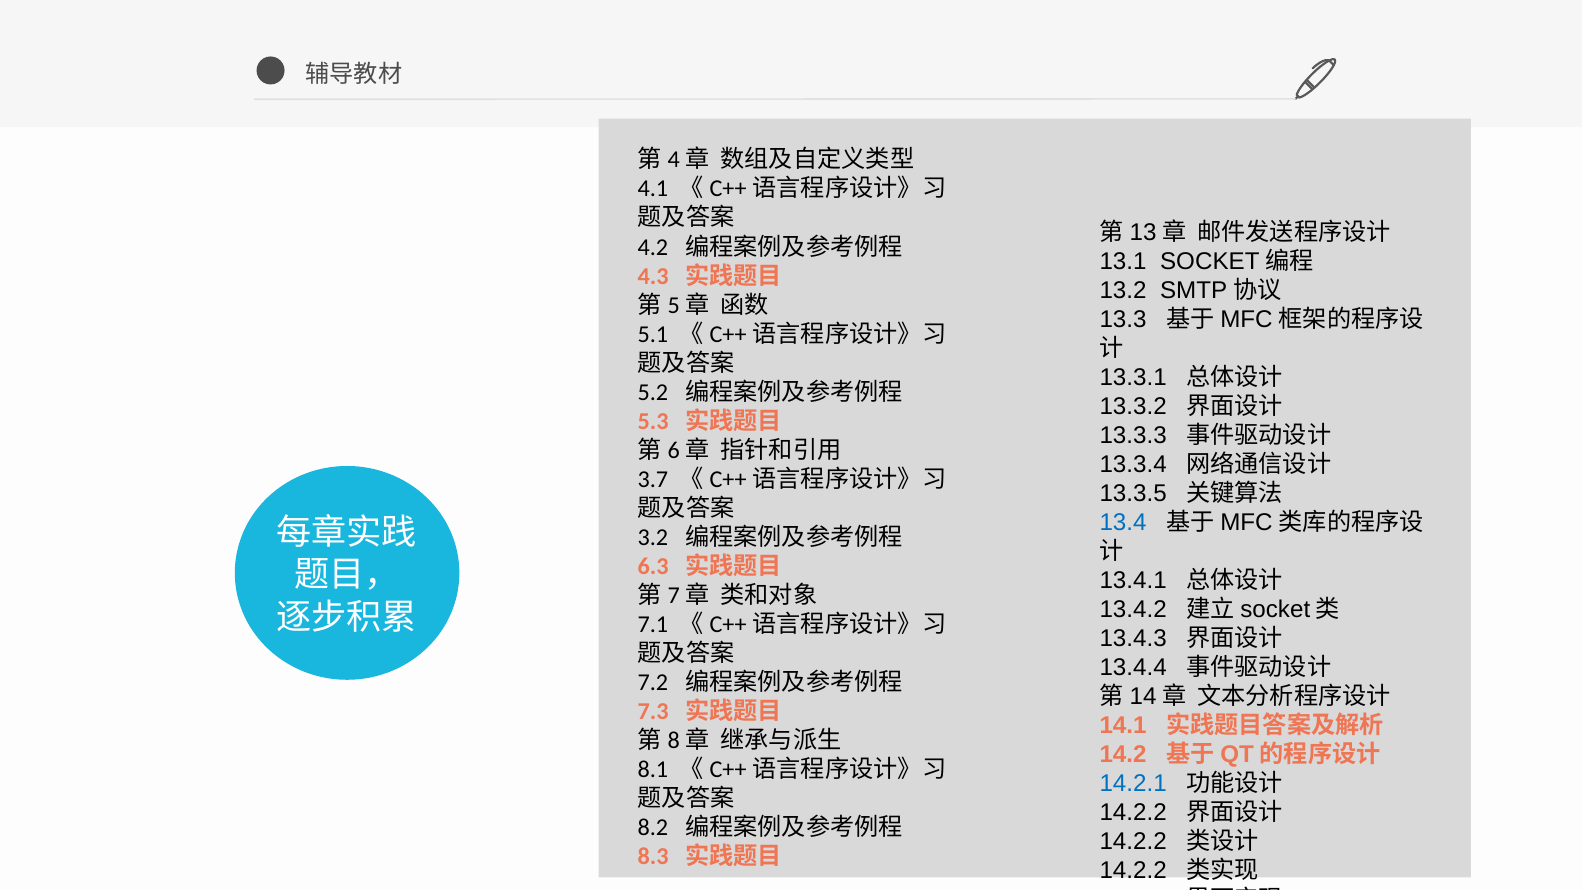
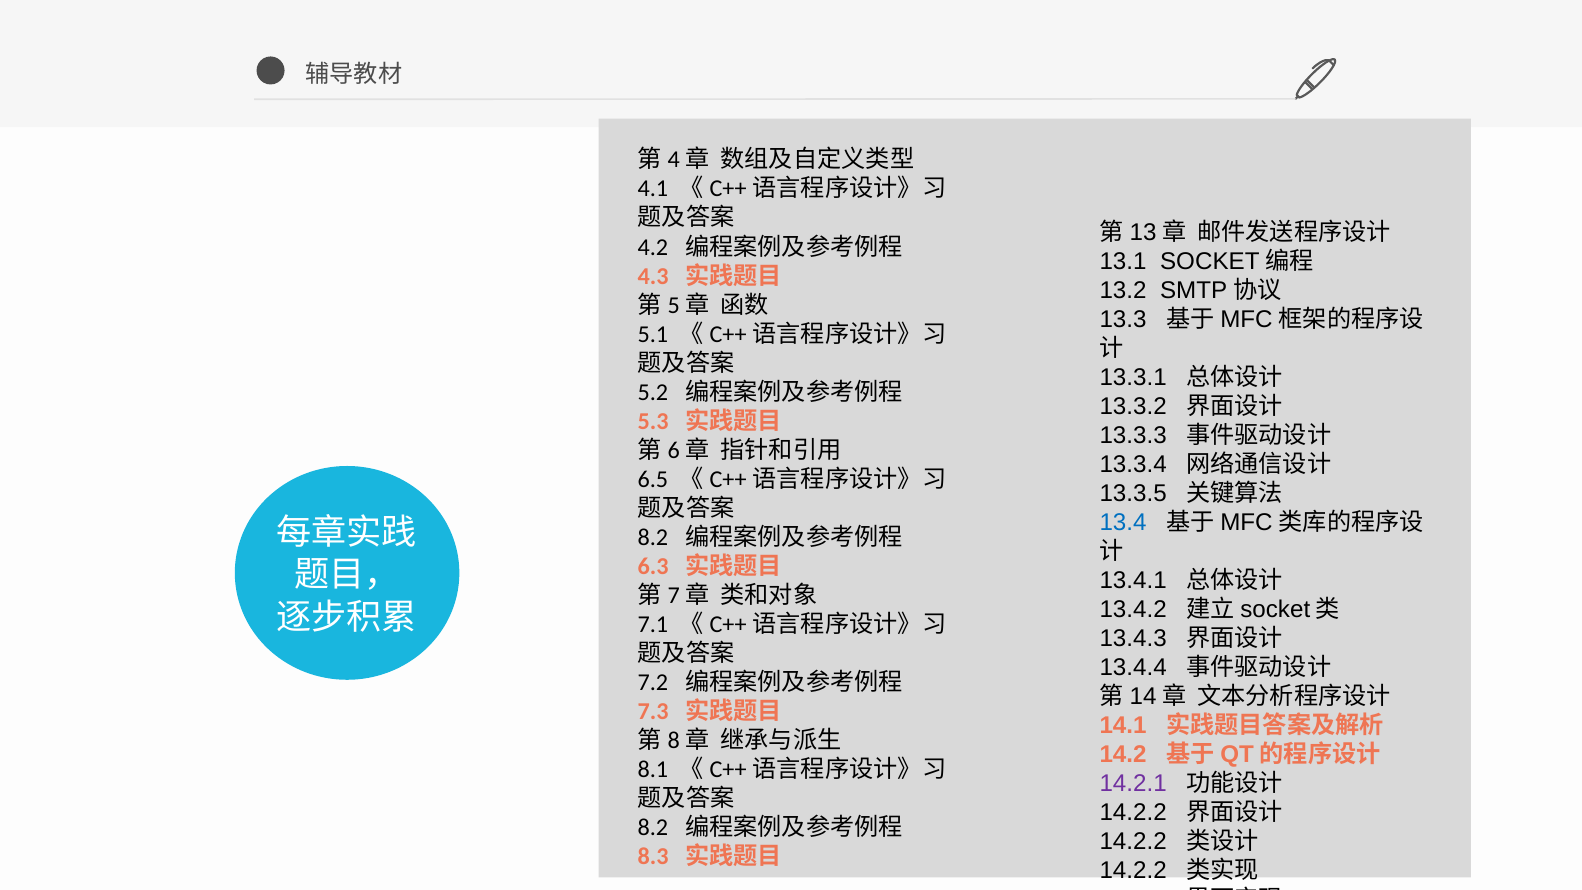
3.7: 3.7 -> 6.5
3.2 at (653, 537): 3.2 -> 8.2
14.2.1 colour: blue -> purple
